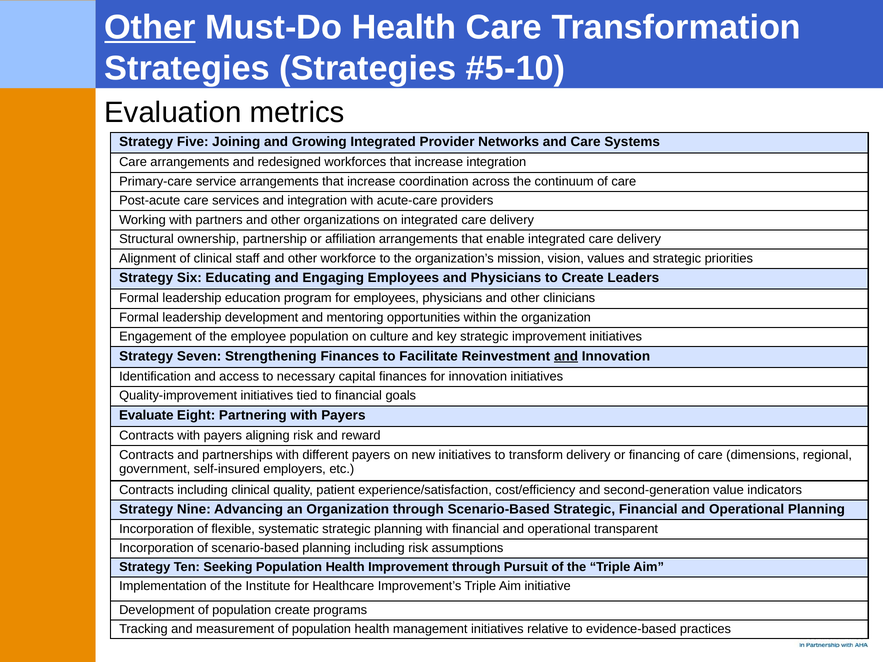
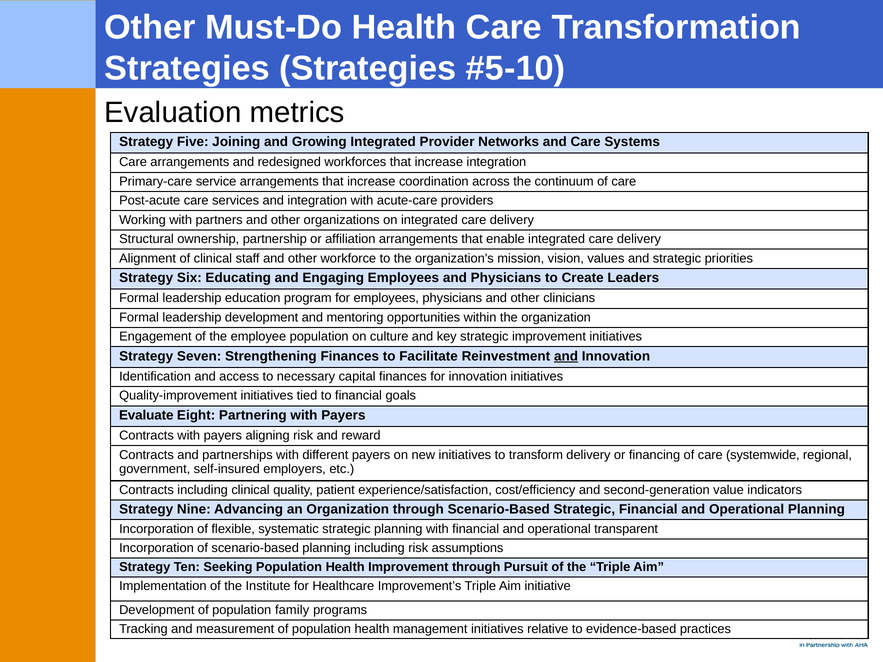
Other at (150, 27) underline: present -> none
dimensions: dimensions -> systemwide
population create: create -> family
